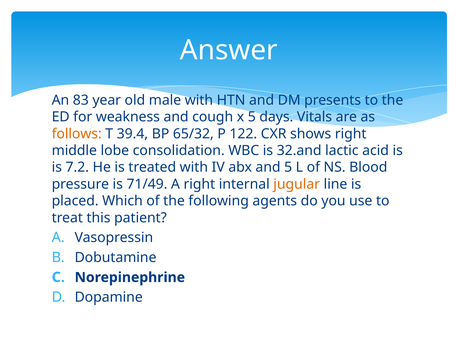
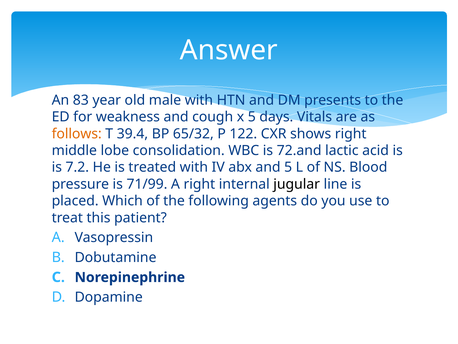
32.and: 32.and -> 72.and
71/49: 71/49 -> 71/99
jugular colour: orange -> black
